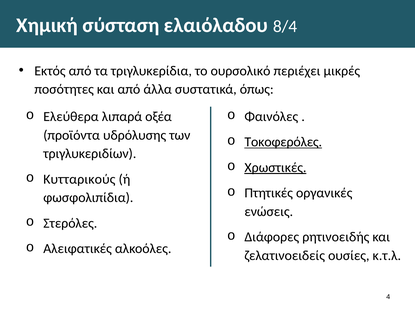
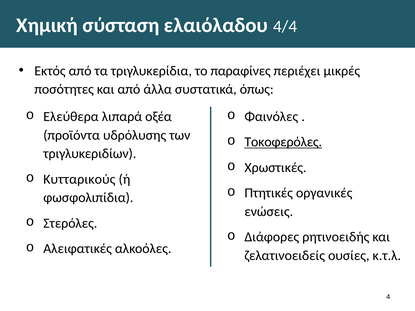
8/4: 8/4 -> 4/4
ουρσολικό: ουρσολικό -> παραφίνες
Χρωστικές underline: present -> none
